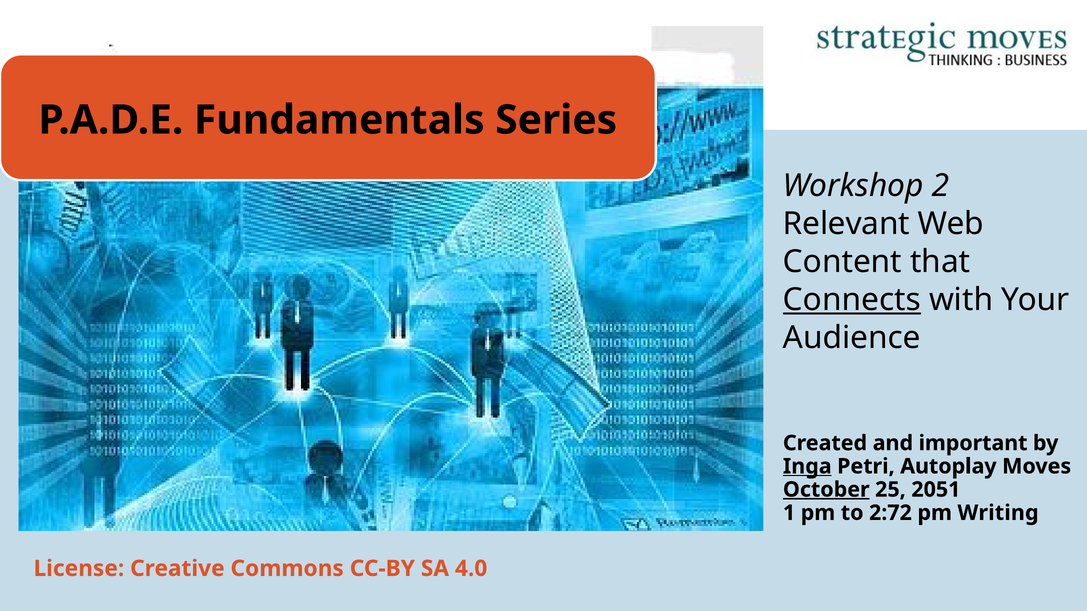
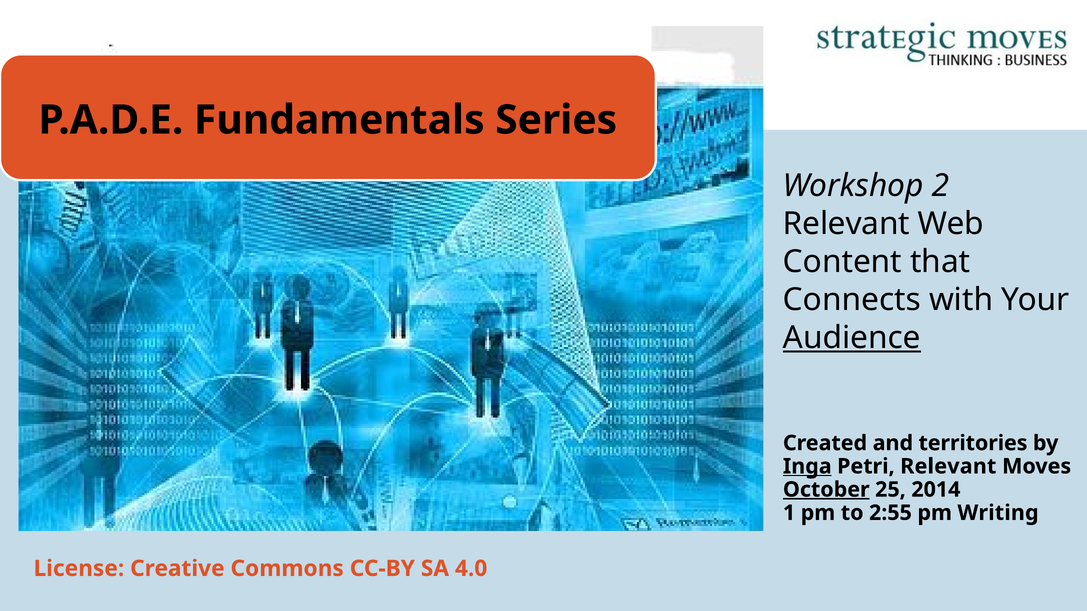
Connects underline: present -> none
Audience underline: none -> present
important: important -> territories
Petri Autoplay: Autoplay -> Relevant
2051: 2051 -> 2014
2:72: 2:72 -> 2:55
